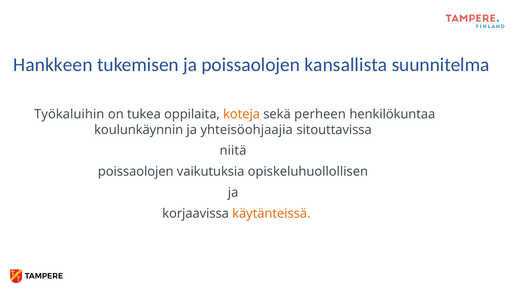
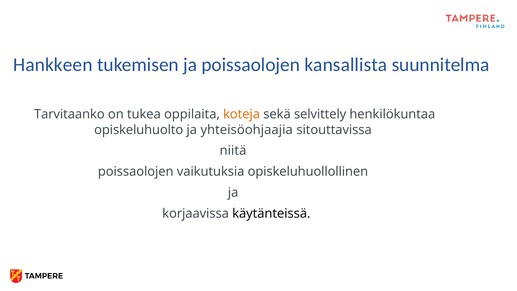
Työkaluihin: Työkaluihin -> Tarvitaanko
perheen: perheen -> selvittely
koulunkäynnin: koulunkäynnin -> opiskeluhuolto
opiskeluhuollollisen: opiskeluhuollollisen -> opiskeluhuollollinen
käytänteissä colour: orange -> black
